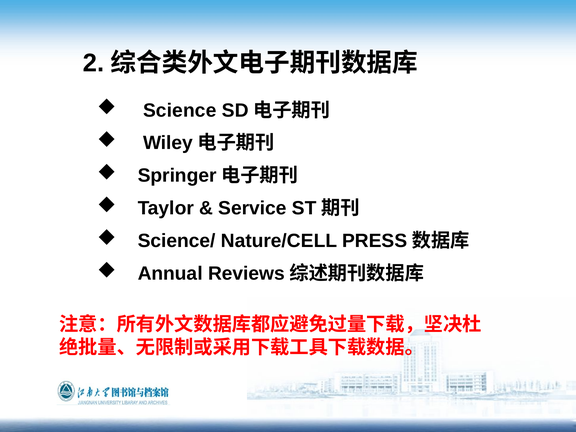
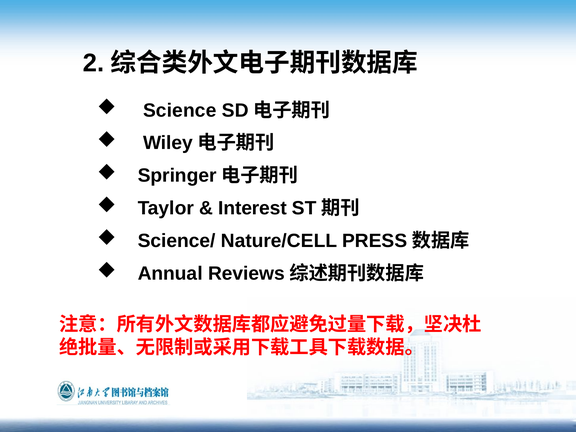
Service: Service -> Interest
